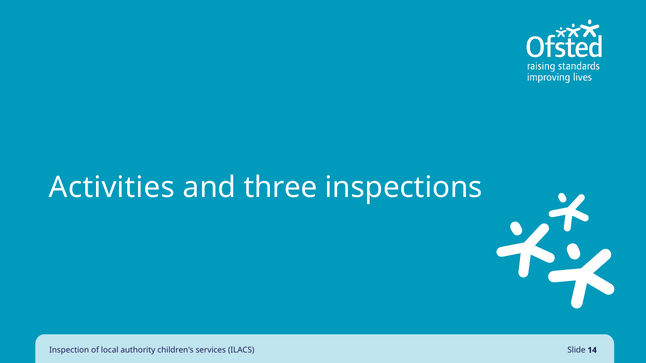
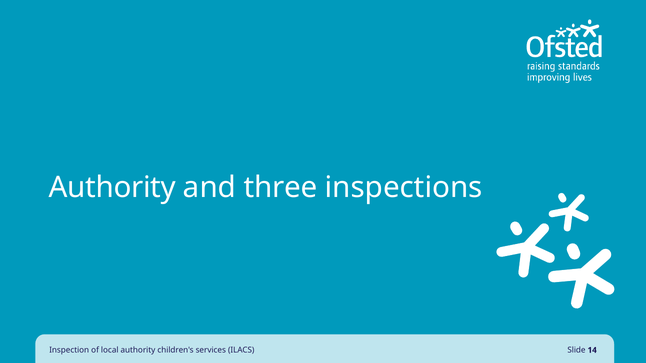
Activities at (112, 188): Activities -> Authority
